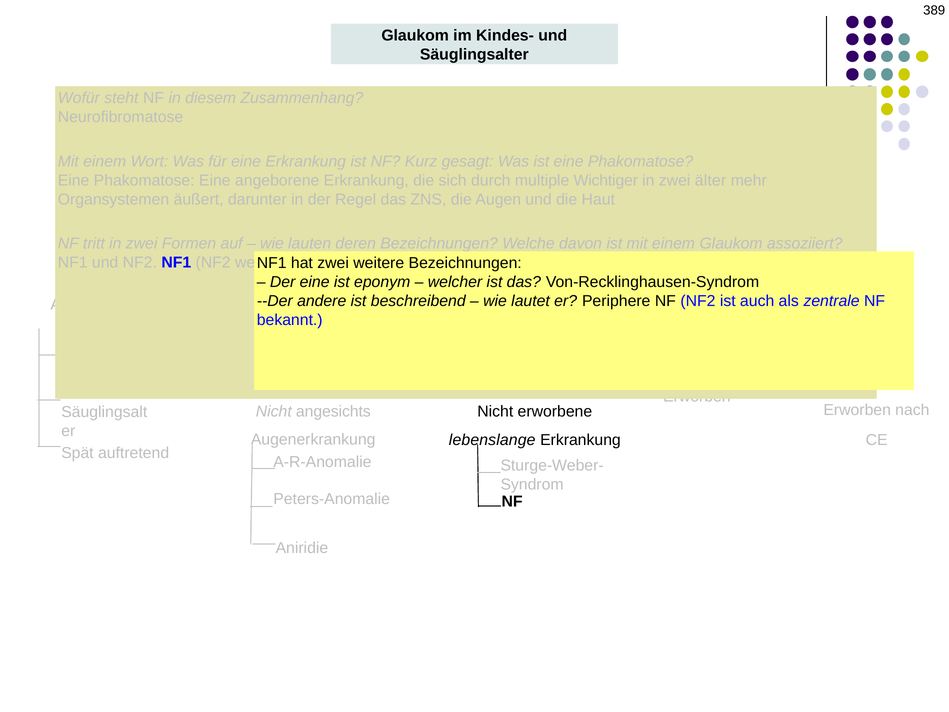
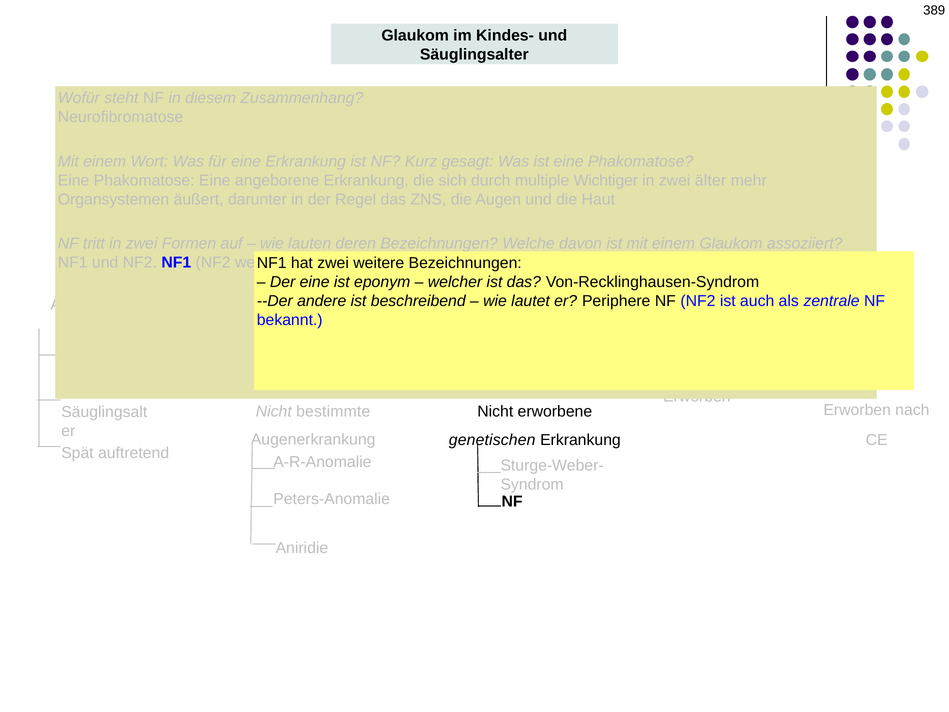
angesichts: angesichts -> bestimmte
lebenslange: lebenslange -> genetischen
